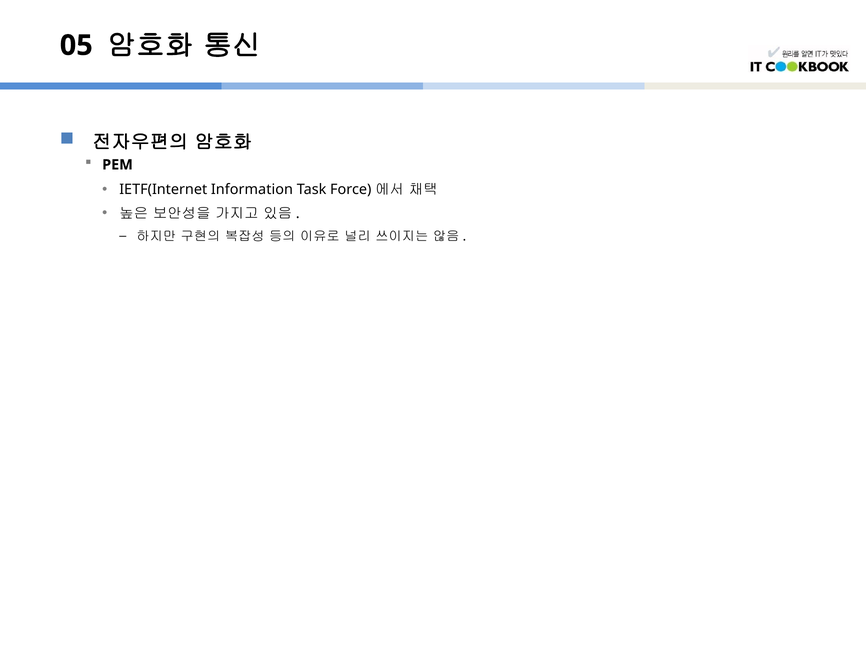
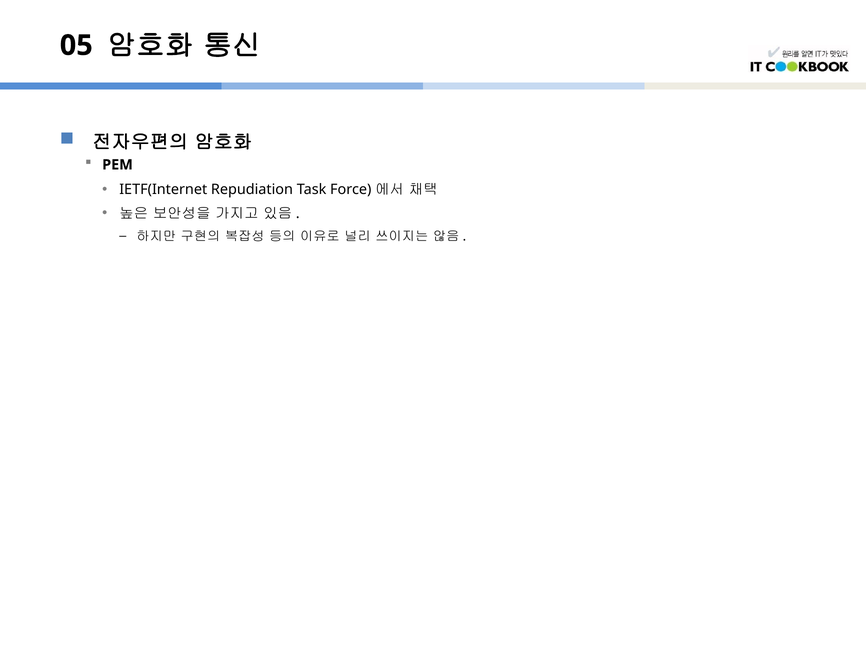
Information: Information -> Repudiation
